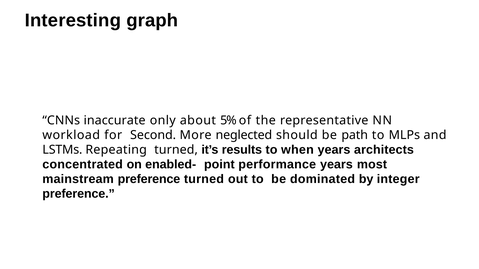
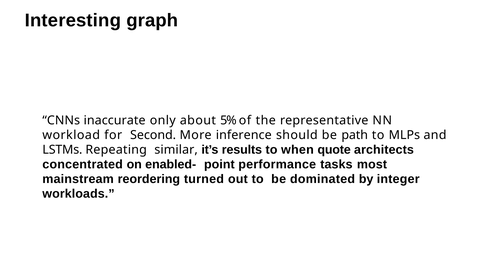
neglected: neglected -> inference
Repeating turned: turned -> similar
when years: years -> quote
performance years: years -> tasks
mainstream preference: preference -> reordering
preference at (79, 194): preference -> workloads
